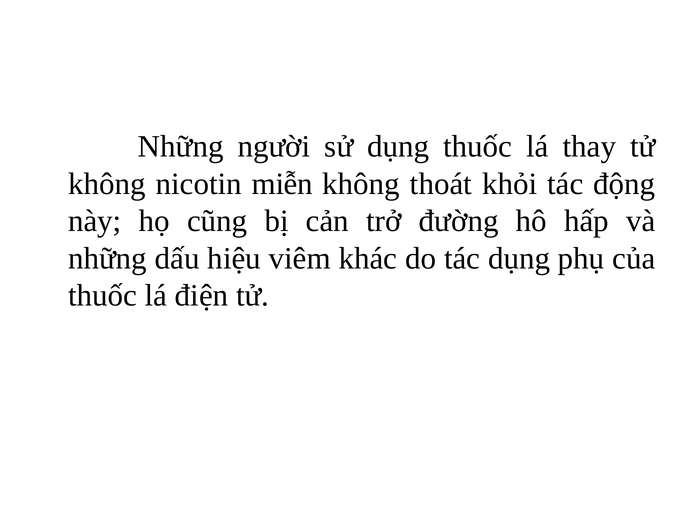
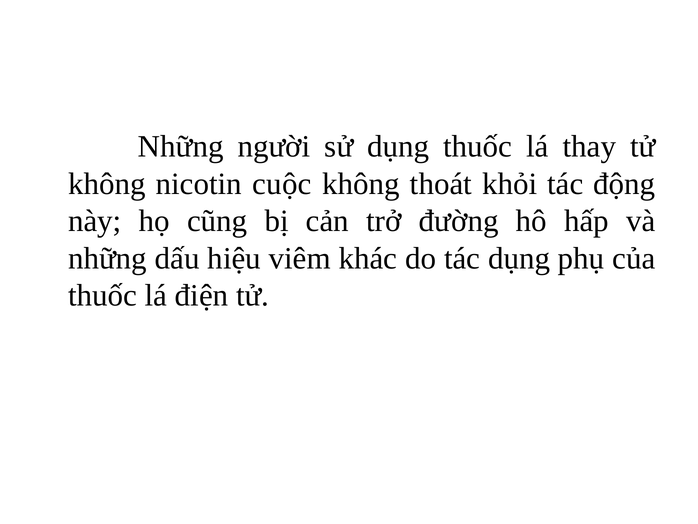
miễn: miễn -> cuộc
